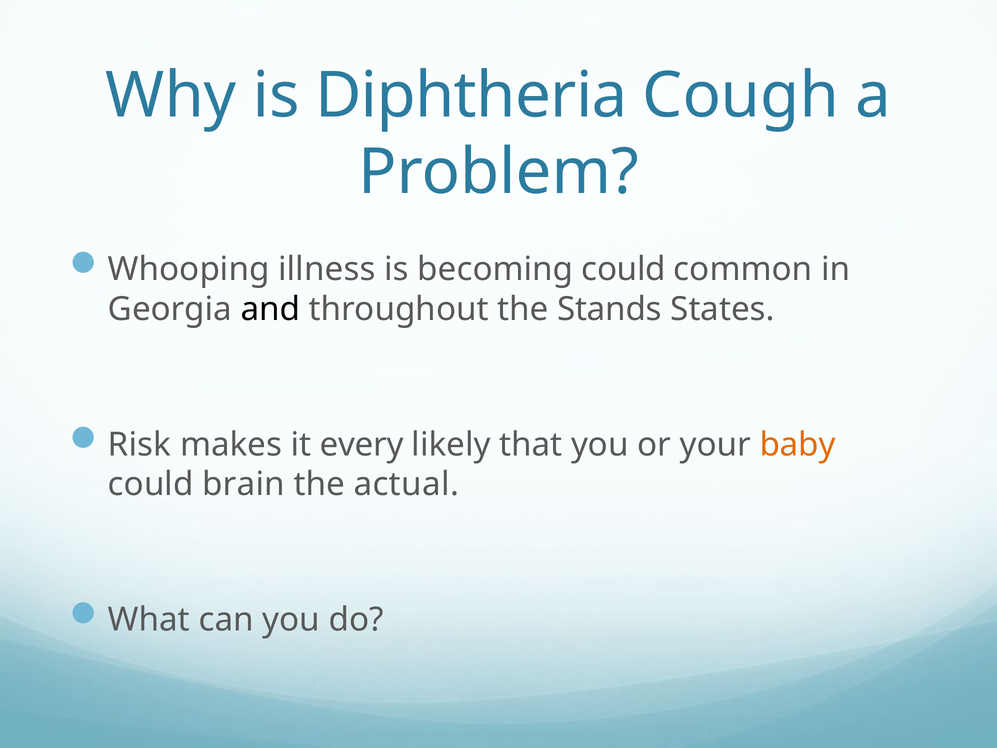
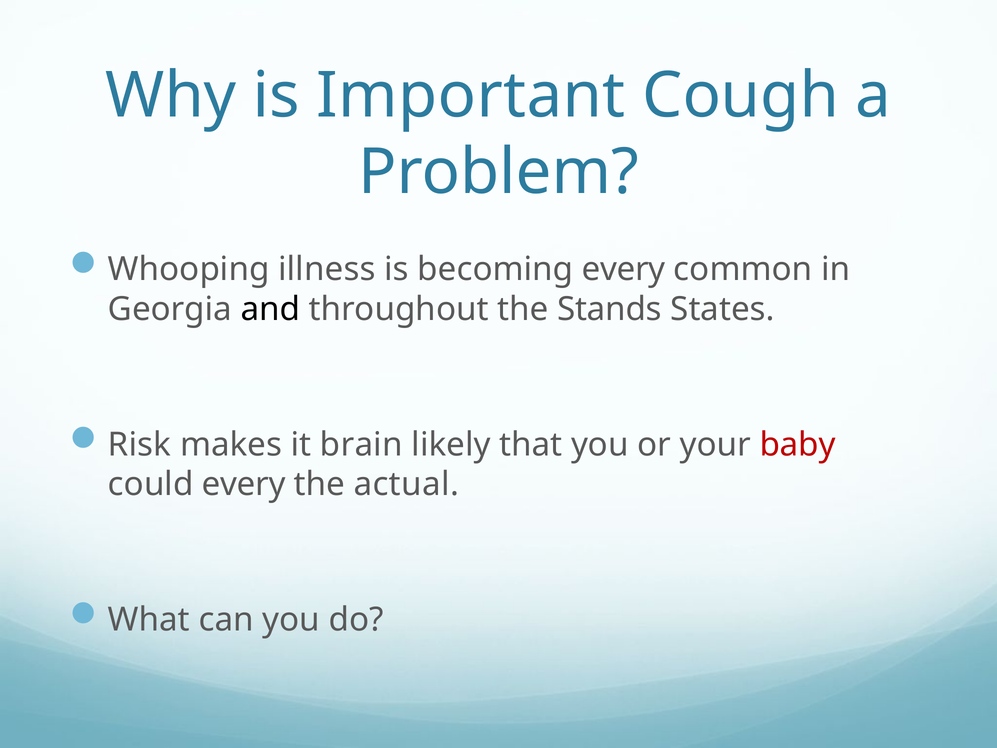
Diphtheria: Diphtheria -> Important
becoming could: could -> every
every: every -> brain
baby colour: orange -> red
could brain: brain -> every
